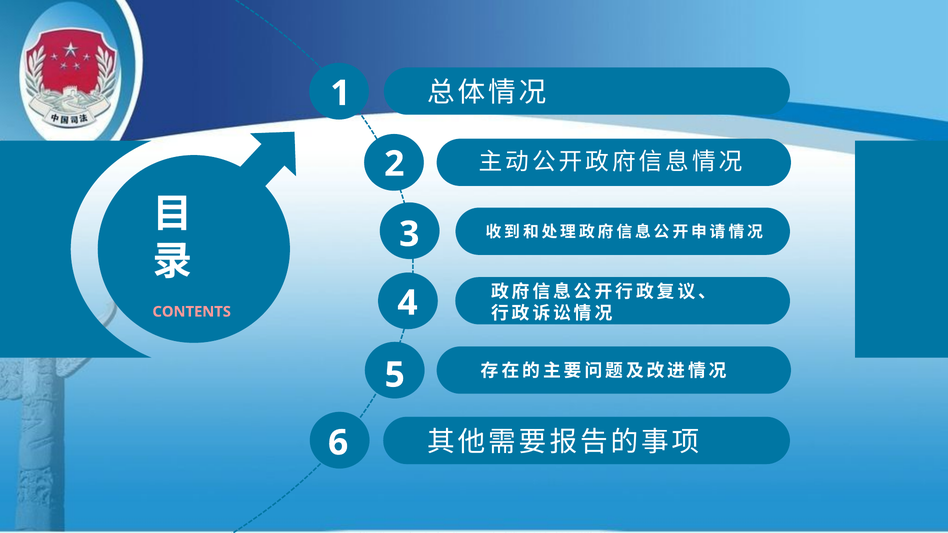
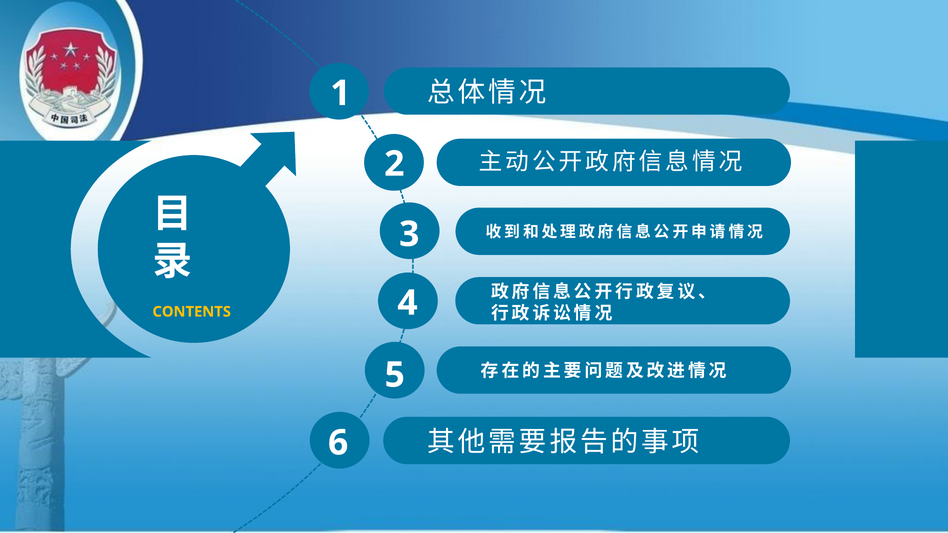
CONTENTS colour: pink -> yellow
